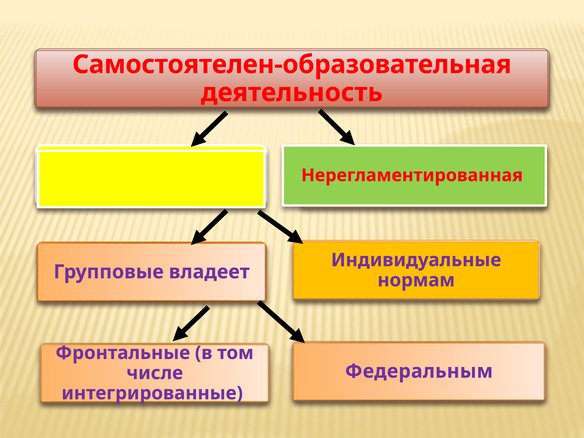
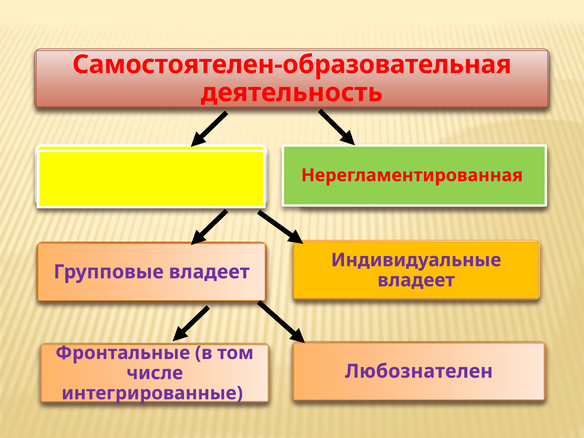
нормам at (416, 280): нормам -> владеет
Федеральным: Федеральным -> Любознателен
